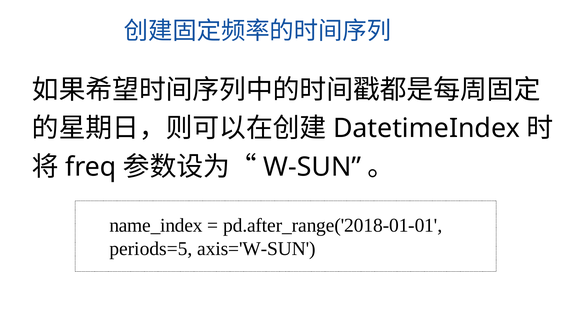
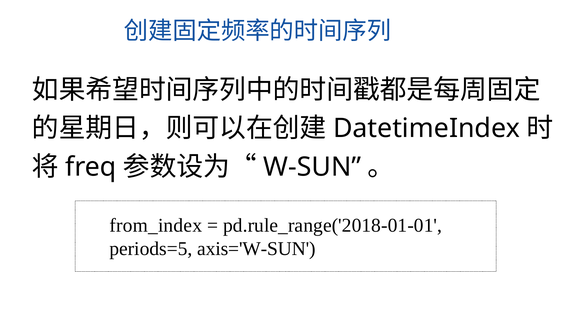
name_index: name_index -> from_index
pd.after_range('2018-01-01: pd.after_range('2018-01-01 -> pd.rule_range('2018-01-01
